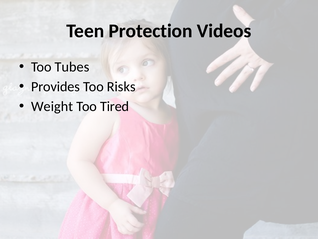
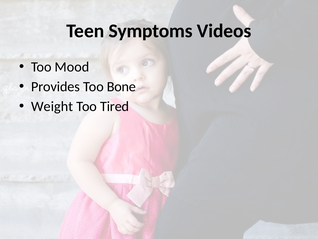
Protection: Protection -> Symptoms
Tubes: Tubes -> Mood
Risks: Risks -> Bone
